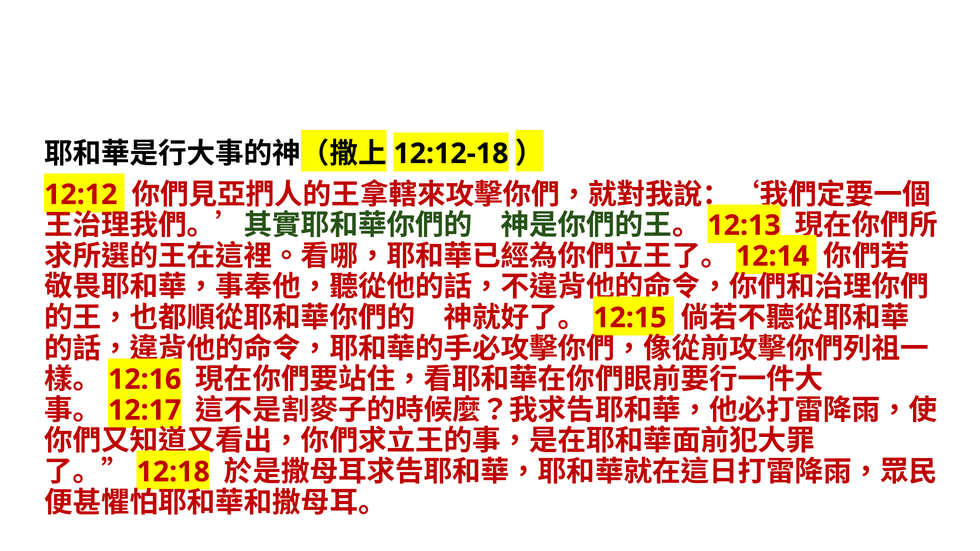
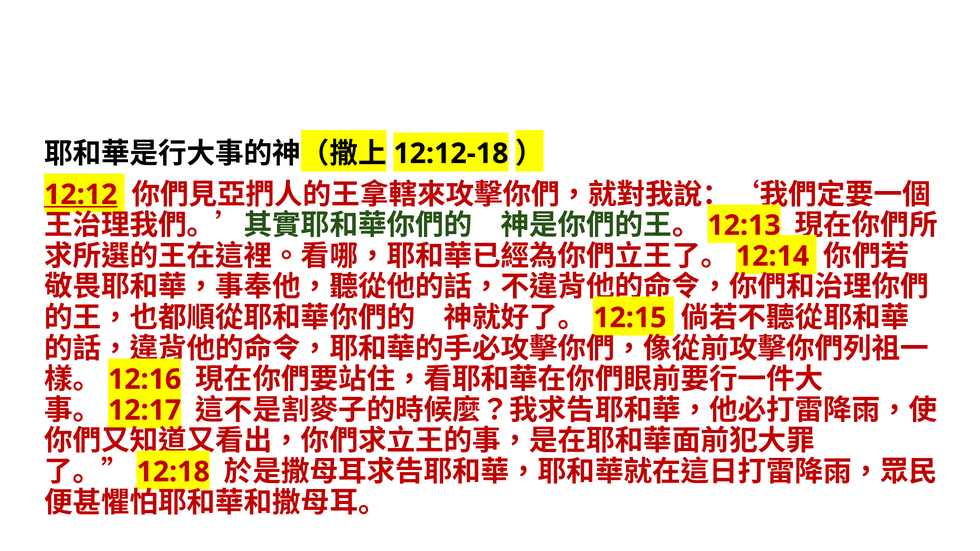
12:12 underline: none -> present
